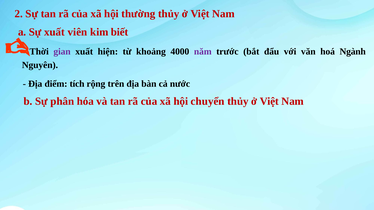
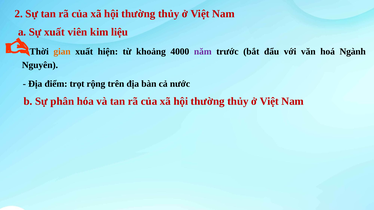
biết: biết -> liệu
gian colour: purple -> orange
tích: tích -> trọt
chuyển at (208, 101): chuyển -> thường
